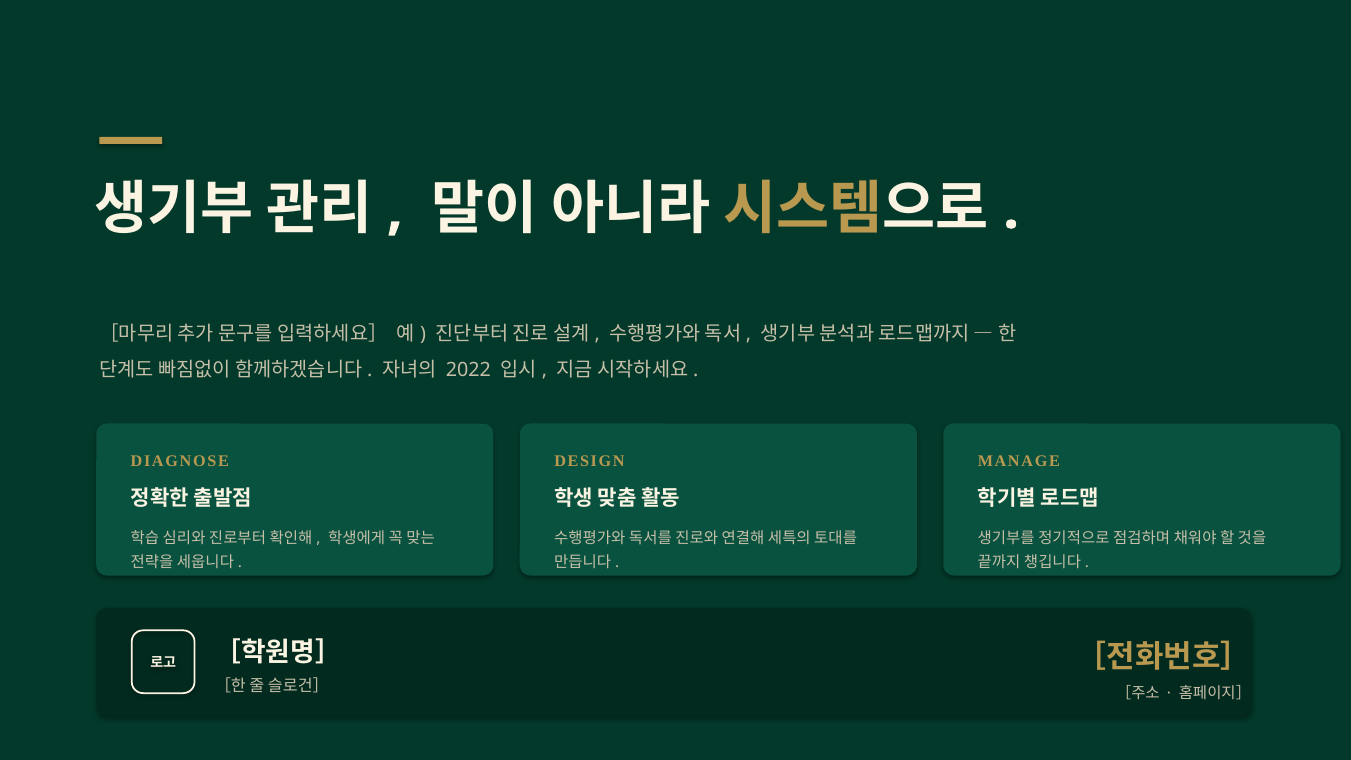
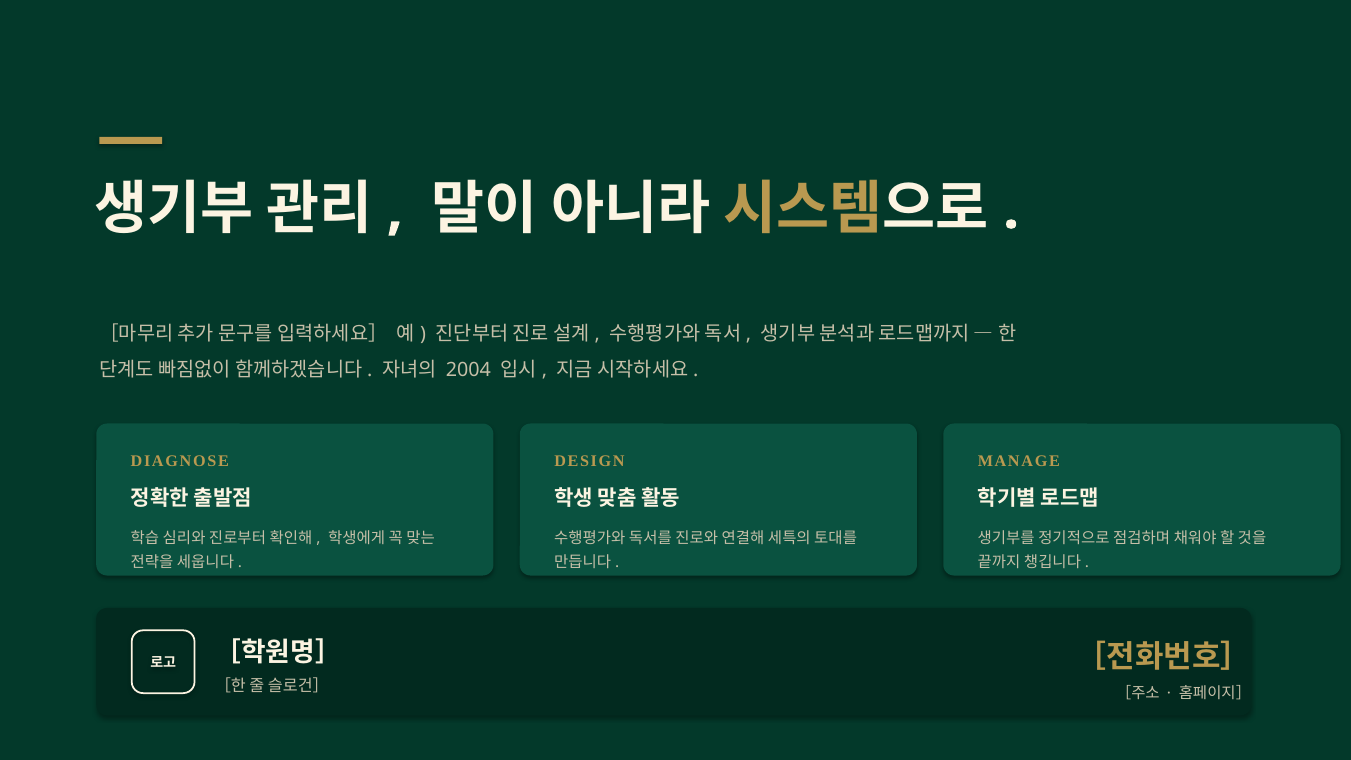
2022: 2022 -> 2004
